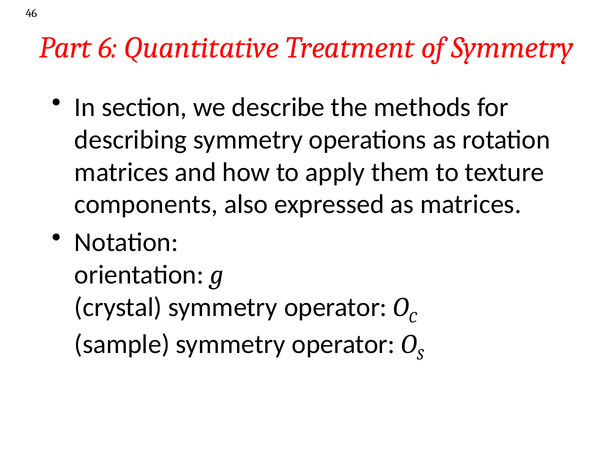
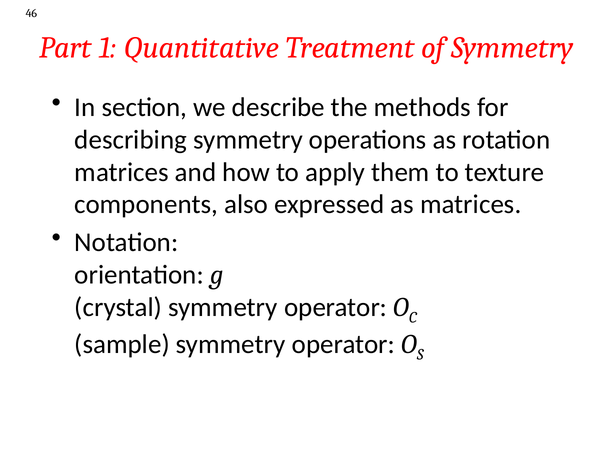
6: 6 -> 1
